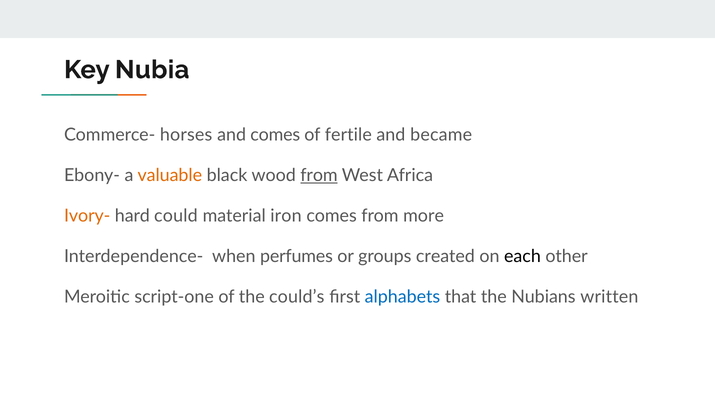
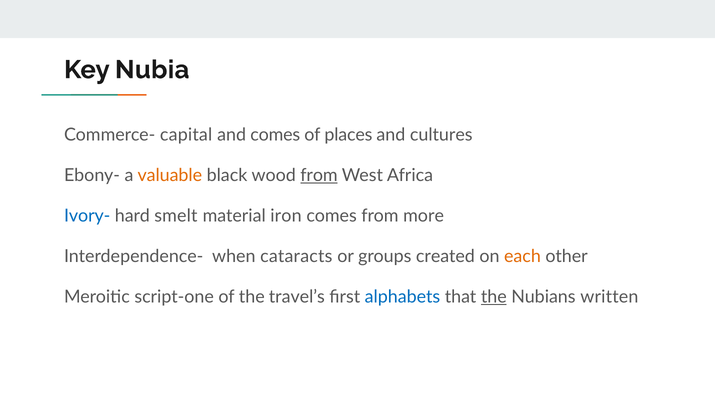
horses: horses -> capital
fertile: fertile -> places
became: became -> cultures
Ivory- colour: orange -> blue
could: could -> smelt
perfumes: perfumes -> cataracts
each colour: black -> orange
could’s: could’s -> travel’s
the at (494, 297) underline: none -> present
